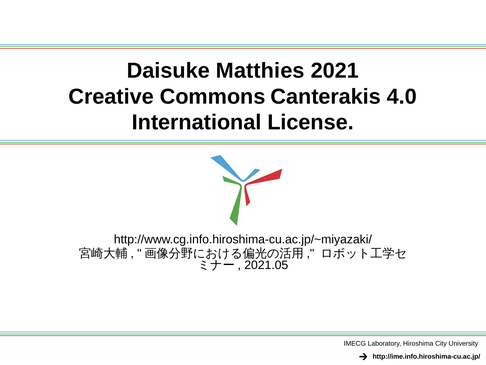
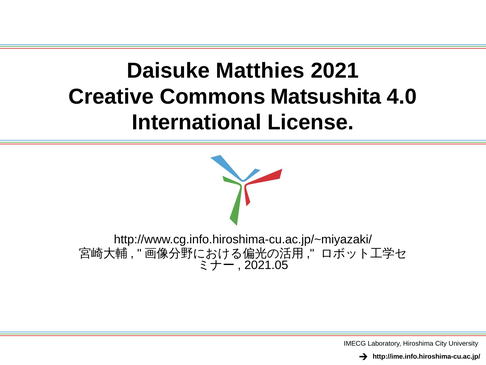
Canterakis: Canterakis -> Matsushita
